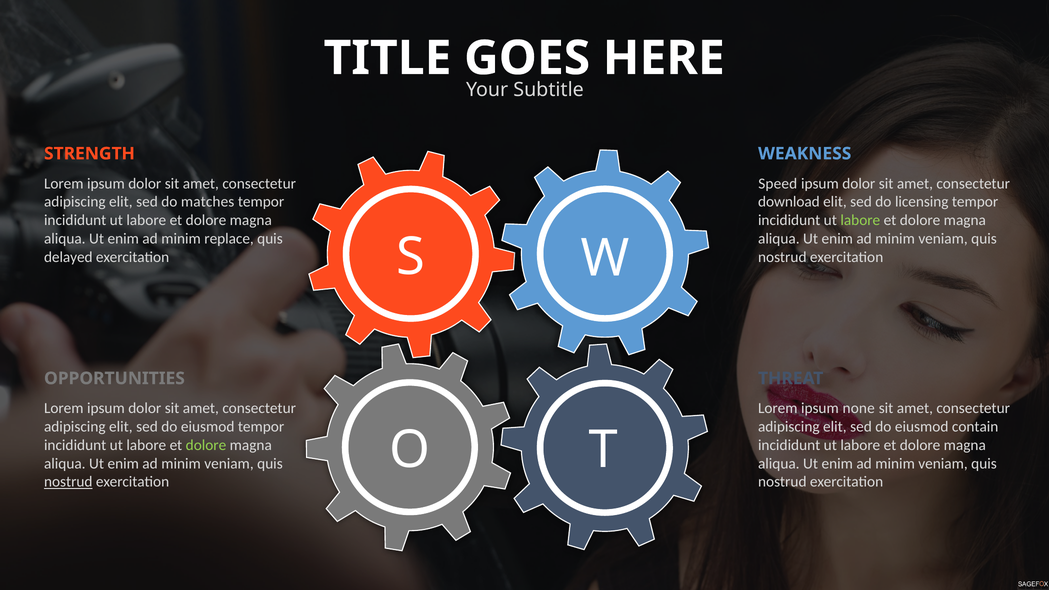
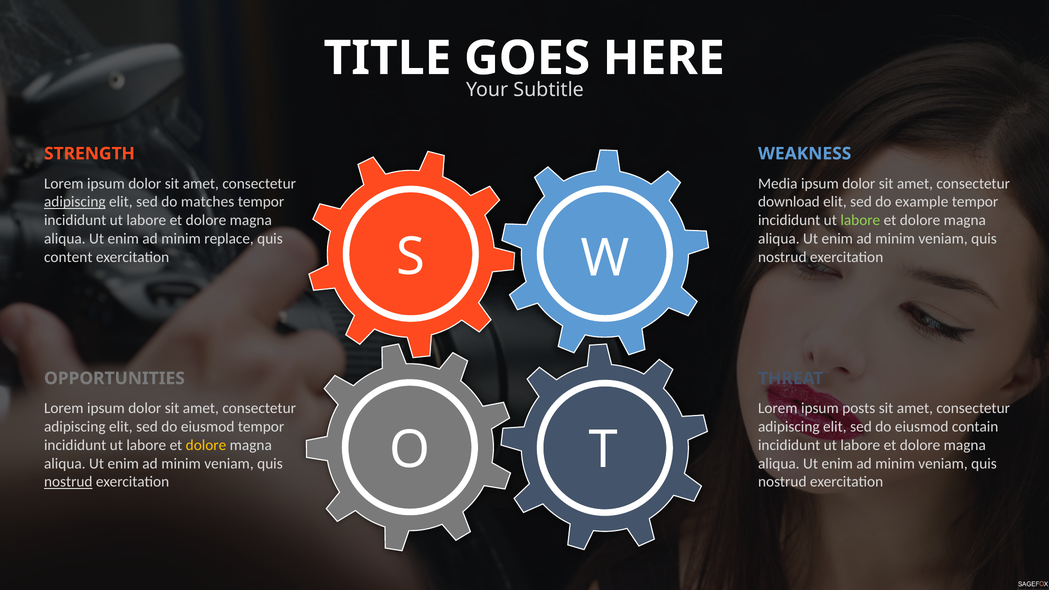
Speed: Speed -> Media
adipiscing at (75, 202) underline: none -> present
licensing: licensing -> example
delayed: delayed -> content
none: none -> posts
dolore at (206, 445) colour: light green -> yellow
